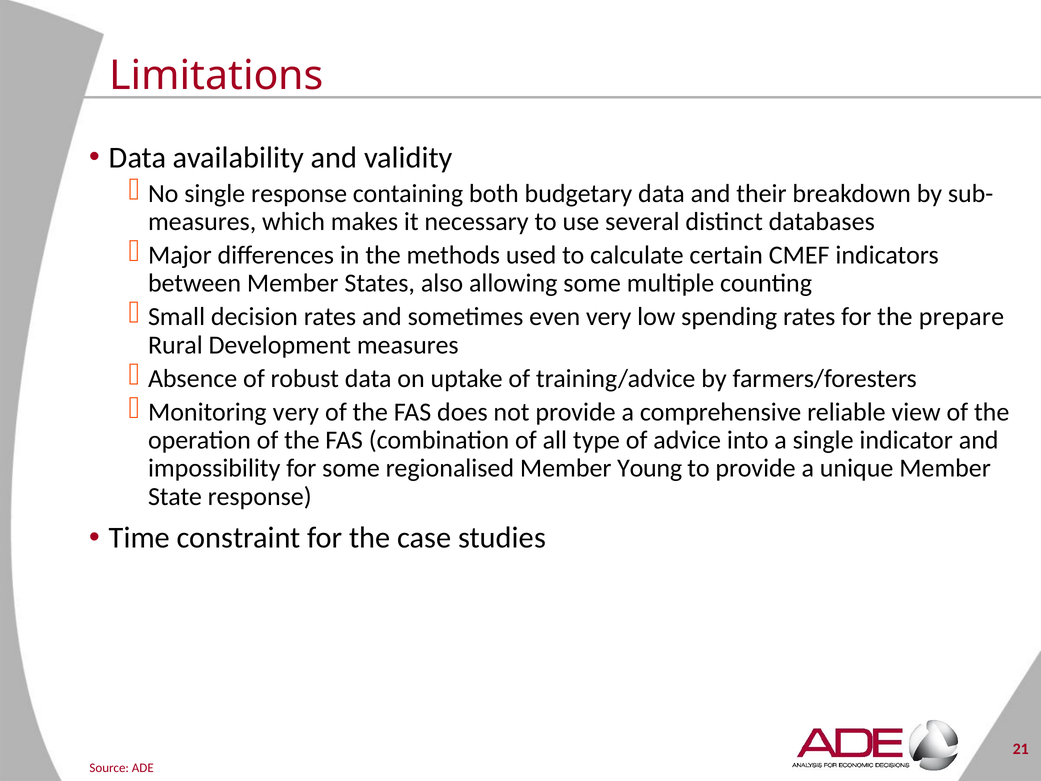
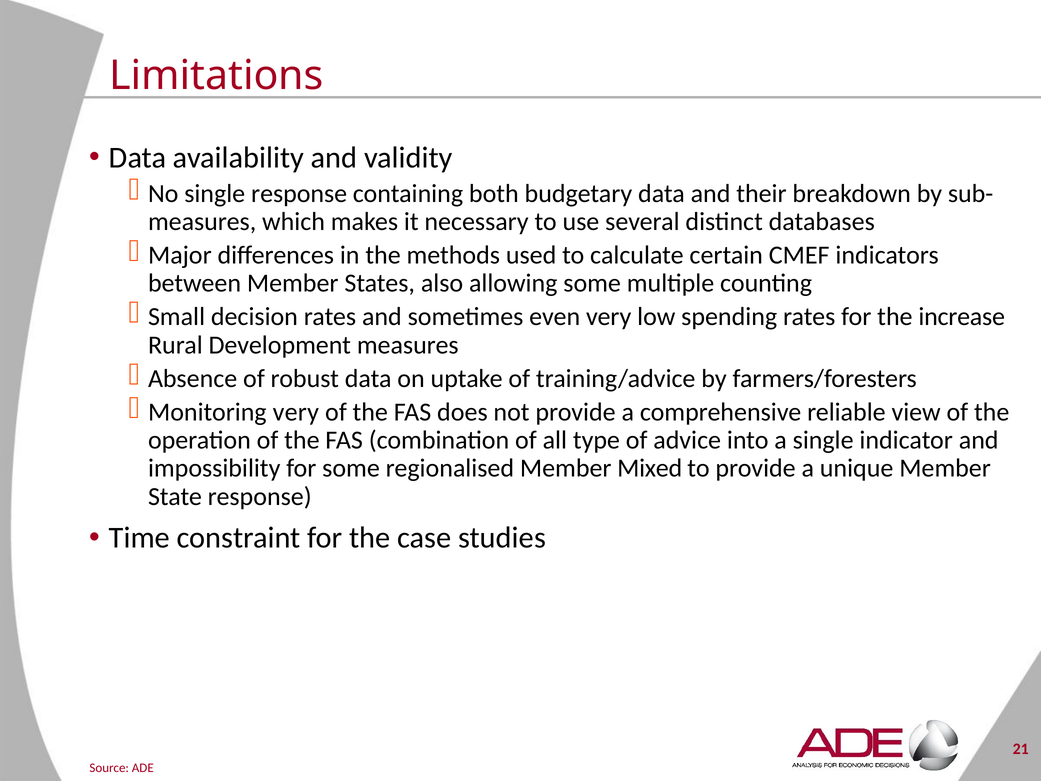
prepare: prepare -> increase
Young: Young -> Mixed
